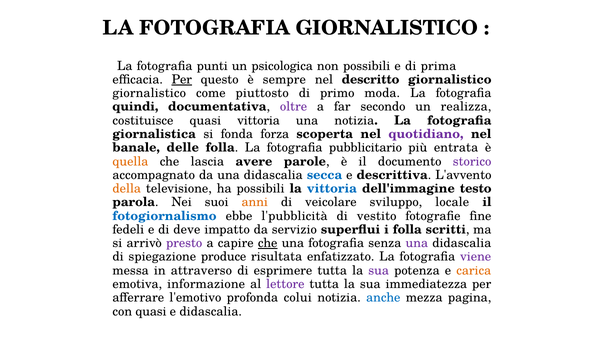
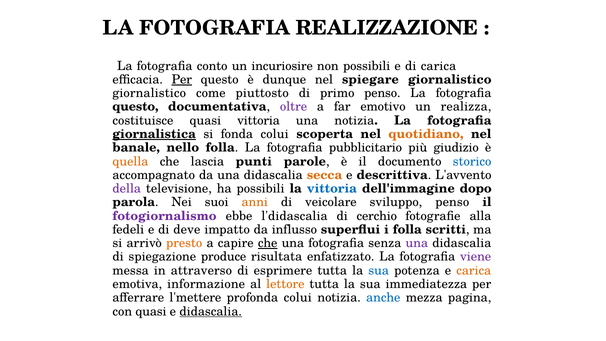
FOTOGRAFIA GIORNALISTICO: GIORNALISTICO -> REALIZZAZIONE
punti: punti -> conto
psicologica: psicologica -> incuriosire
di prima: prima -> carica
sempre: sempre -> dunque
descritto: descritto -> spiegare
primo moda: moda -> penso
quindi at (135, 107): quindi -> questo
secondo: secondo -> emotivo
giornalistica underline: none -> present
fonda forza: forza -> colui
quotidiano colour: purple -> orange
delle: delle -> nello
entrata: entrata -> giudizio
avere: avere -> punti
storico colour: purple -> blue
secca colour: blue -> orange
della colour: orange -> purple
testo: testo -> dopo
sviluppo locale: locale -> penso
fotogiornalismo colour: blue -> purple
l'pubblicità: l'pubblicità -> l'didascalia
vestito: vestito -> cerchio
fine: fine -> alla
servizio: servizio -> influsso
presto colour: purple -> orange
sua at (379, 270) colour: purple -> blue
lettore colour: purple -> orange
l'emotivo: l'emotivo -> l'mettere
didascalia at (211, 311) underline: none -> present
